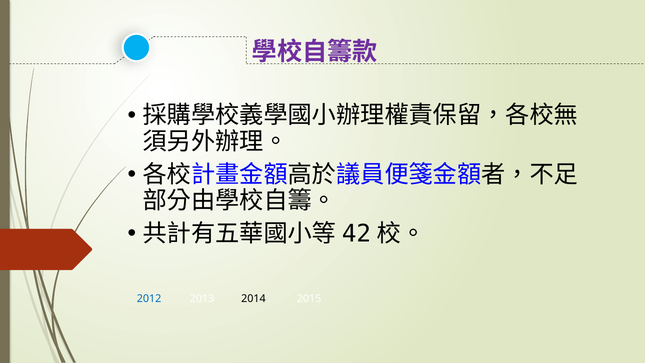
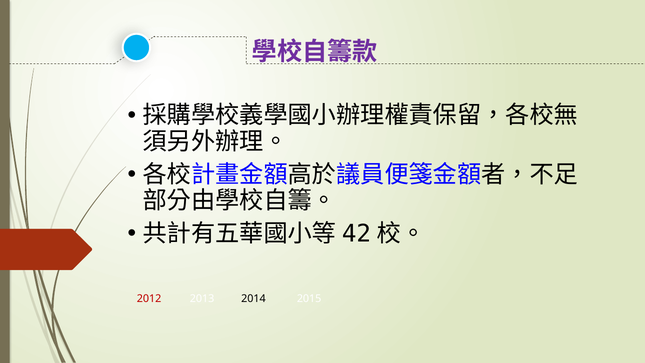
2012 colour: blue -> red
